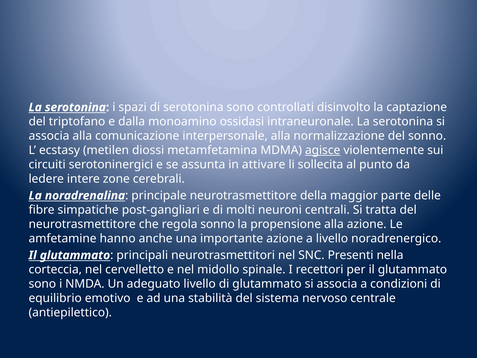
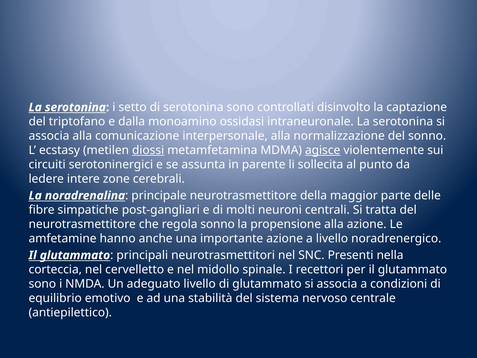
spazi: spazi -> setto
diossi underline: none -> present
attivare: attivare -> parente
